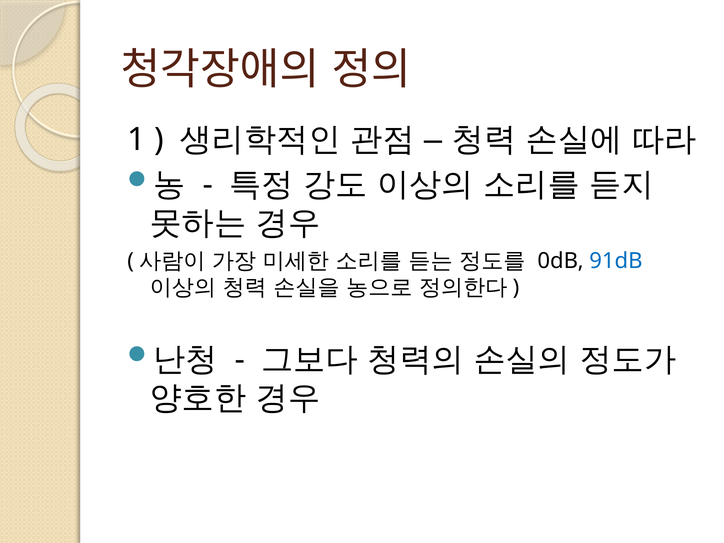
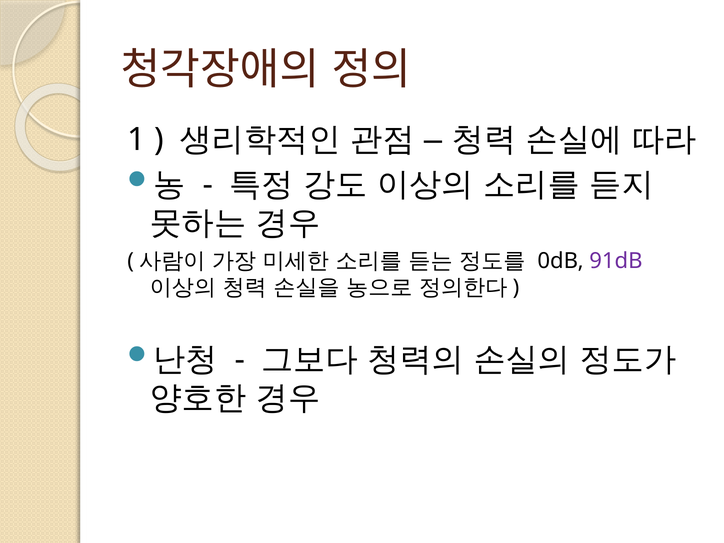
91dB colour: blue -> purple
